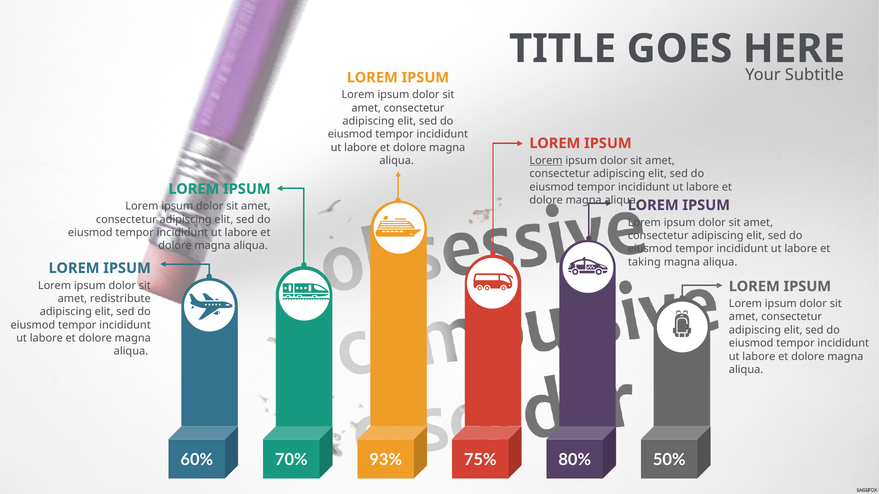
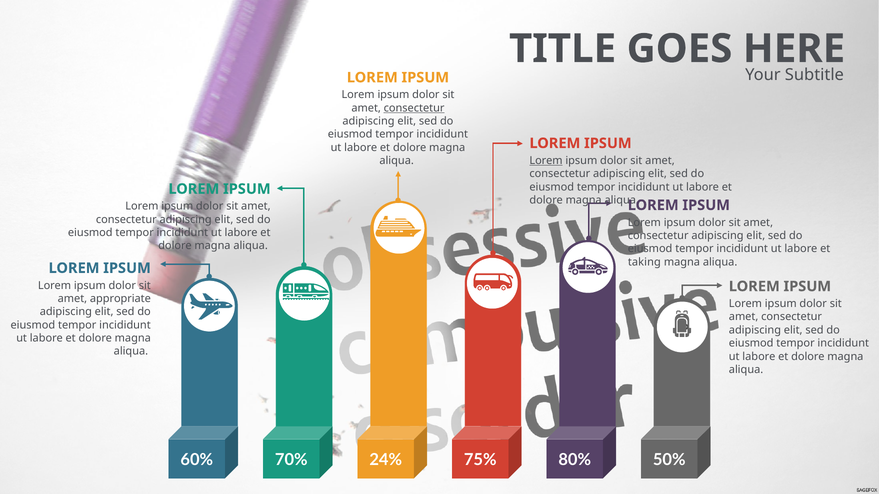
consectetur at (414, 108) underline: none -> present
redistribute: redistribute -> appropriate
93%: 93% -> 24%
